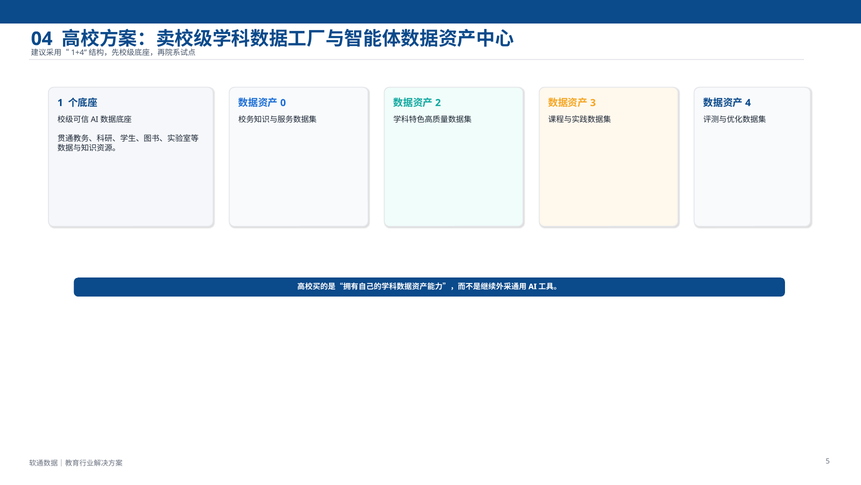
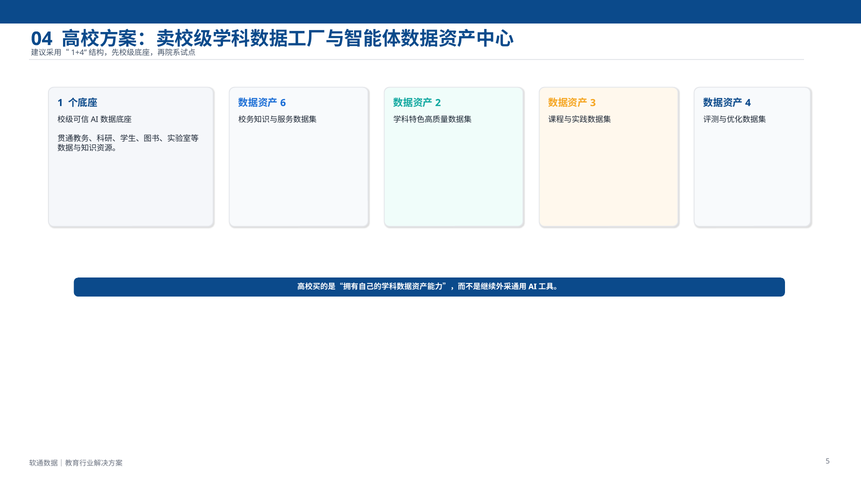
0: 0 -> 6
